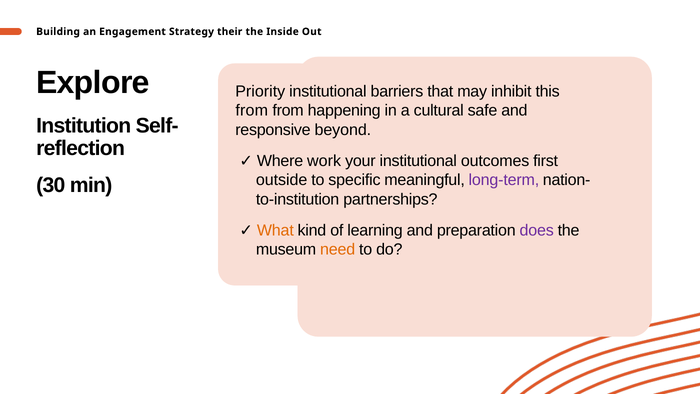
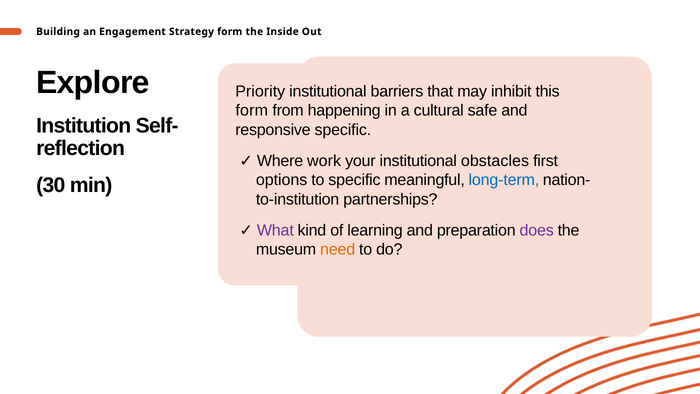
Strategy their: their -> form
from at (252, 111): from -> form
responsive beyond: beyond -> specific
outcomes: outcomes -> obstacles
outside: outside -> options
long-term colour: purple -> blue
What colour: orange -> purple
